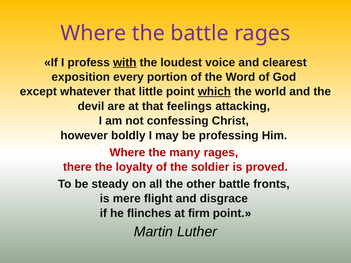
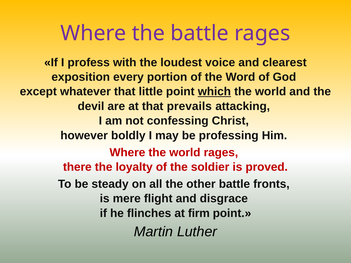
with underline: present -> none
feelings: feelings -> prevails
Where the many: many -> world
